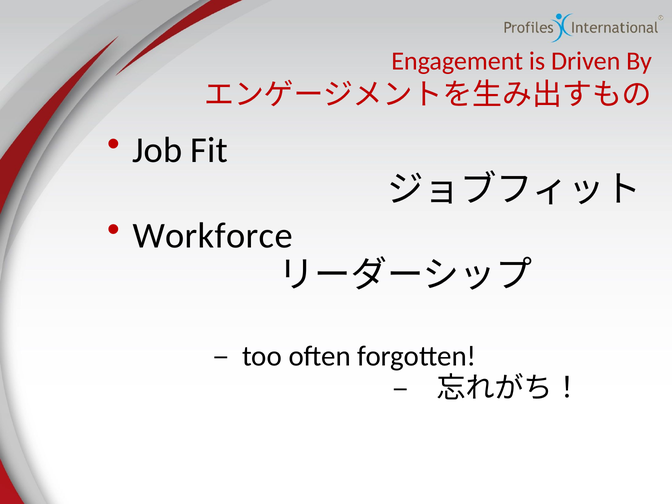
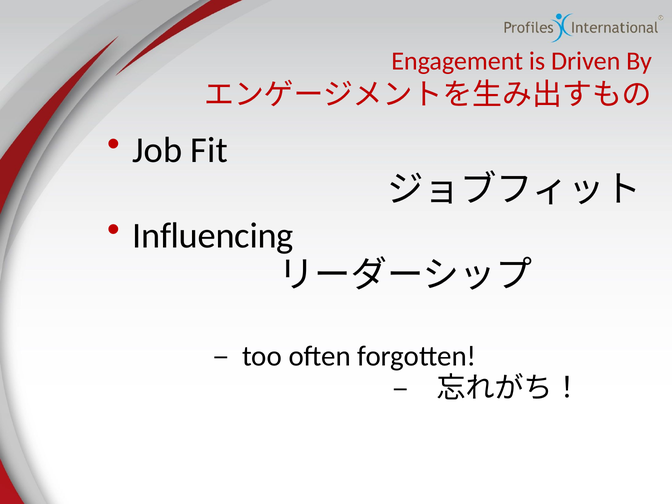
Workforce: Workforce -> Influencing
